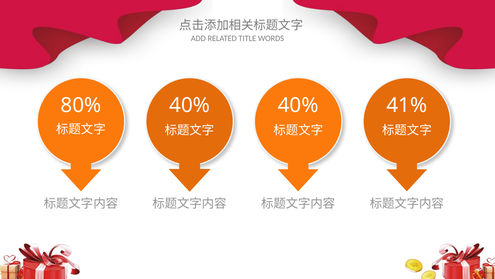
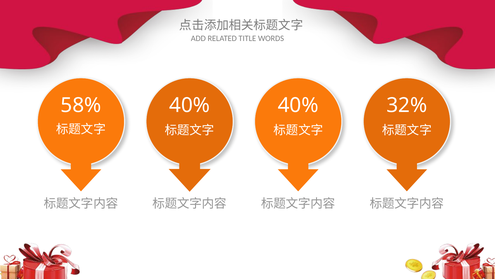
80%: 80% -> 58%
41%: 41% -> 32%
